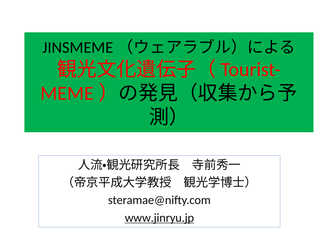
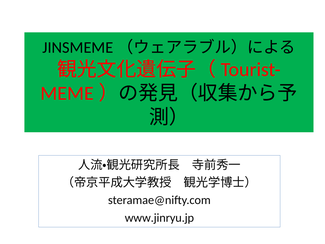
www.jinryu.jp underline: present -> none
